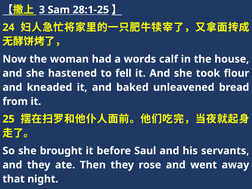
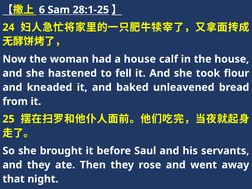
3: 3 -> 6
a words: words -> house
